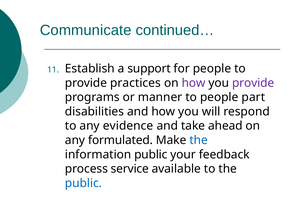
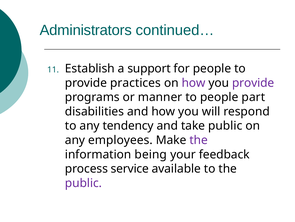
Communicate: Communicate -> Administrators
evidence: evidence -> tendency
take ahead: ahead -> public
formulated: formulated -> employees
the at (199, 140) colour: blue -> purple
information public: public -> being
public at (83, 182) colour: blue -> purple
